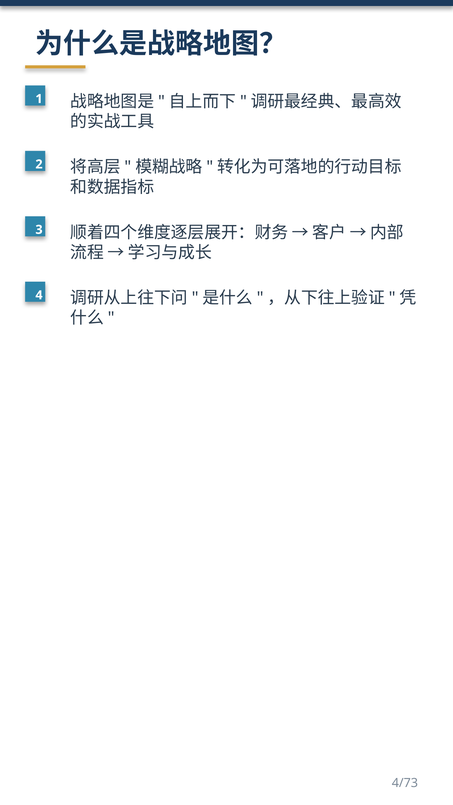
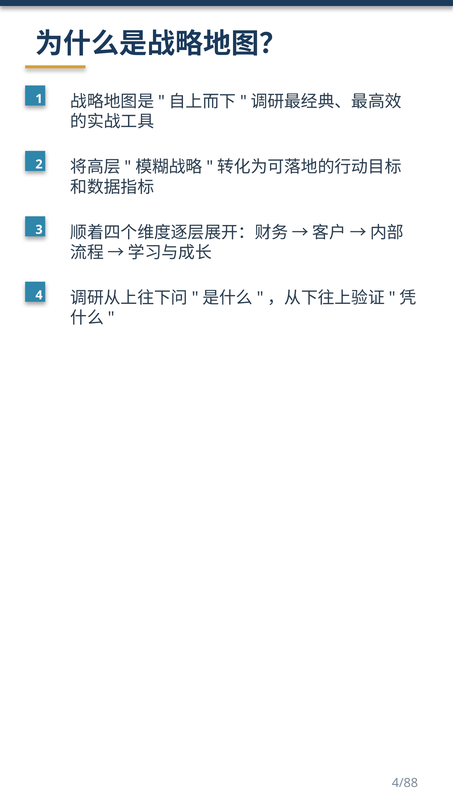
4/73: 4/73 -> 4/88
